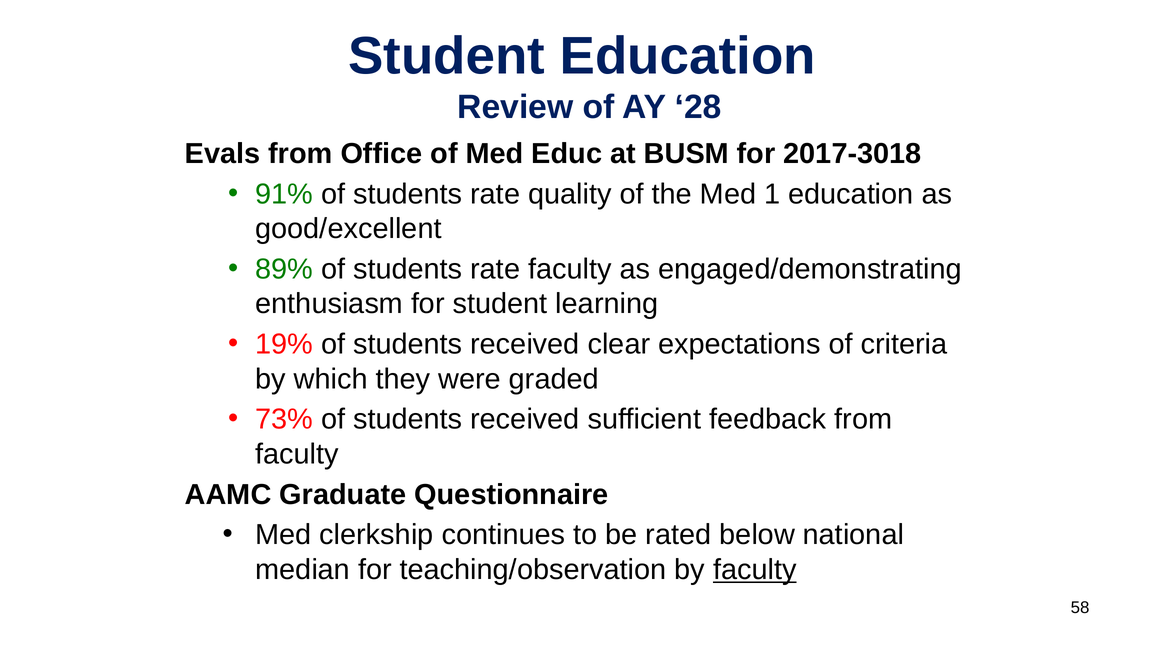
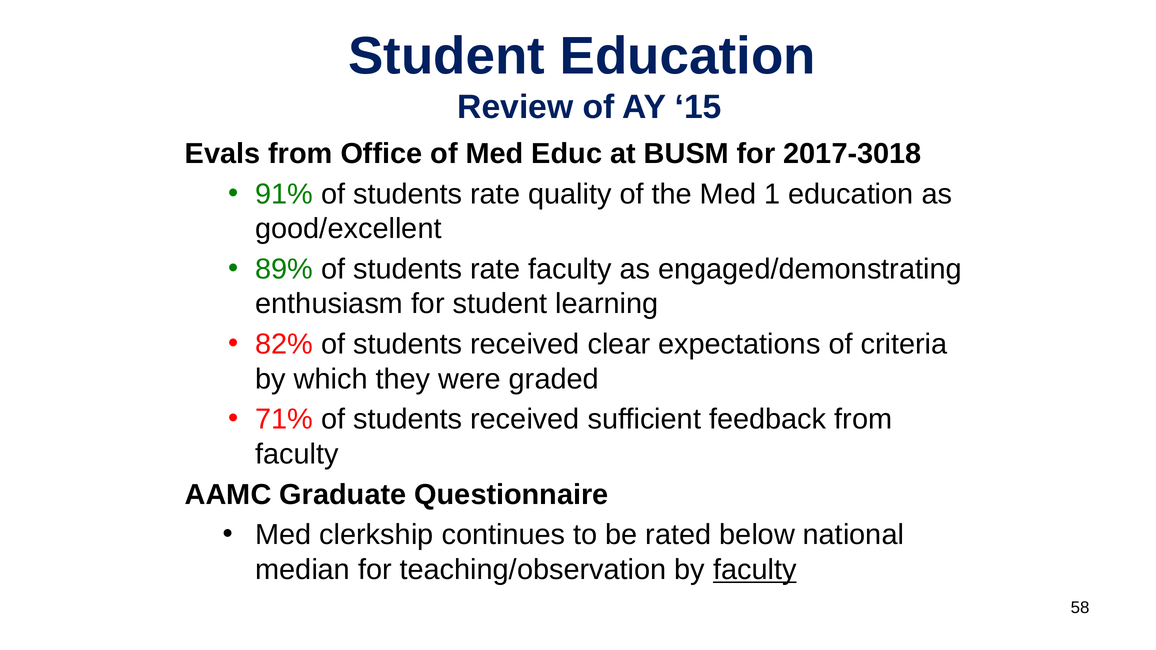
28: 28 -> 15
19%: 19% -> 82%
73%: 73% -> 71%
